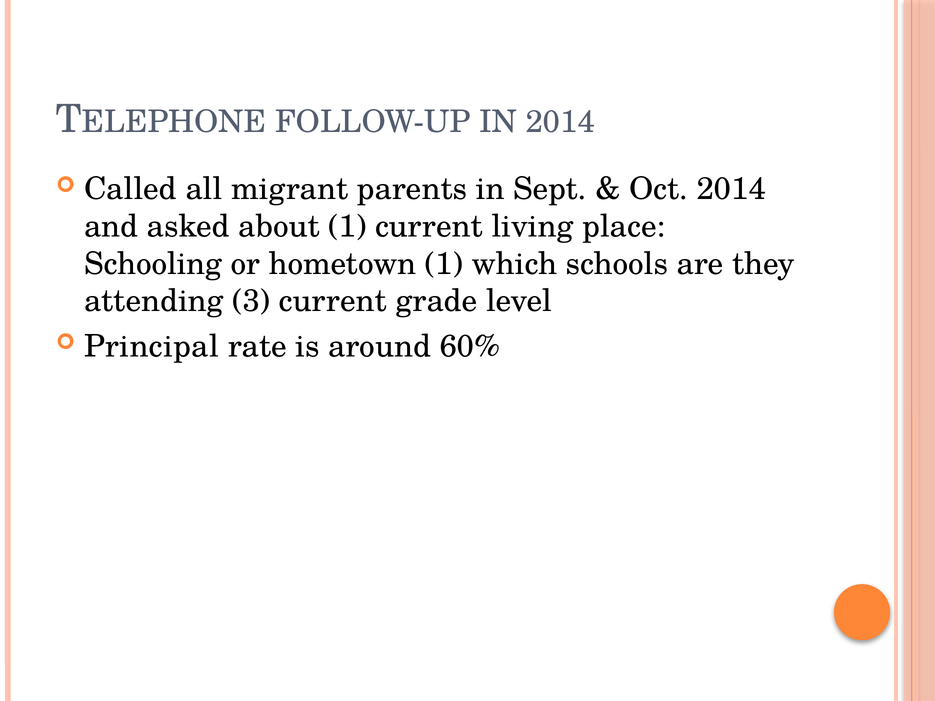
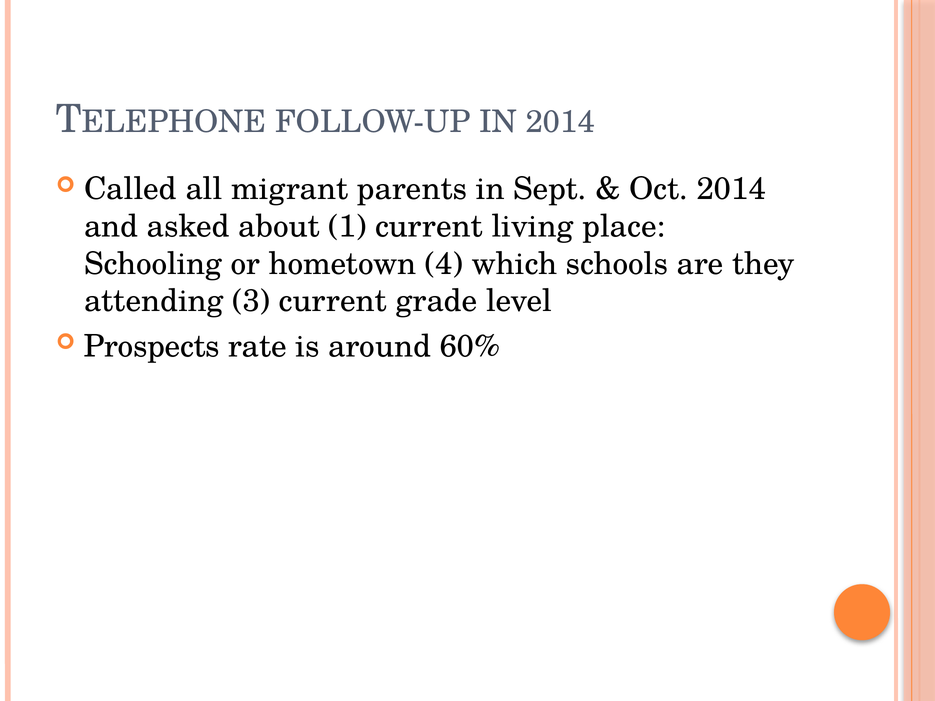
hometown 1: 1 -> 4
Principal: Principal -> Prospects
